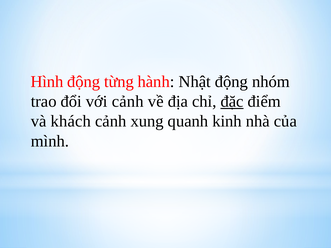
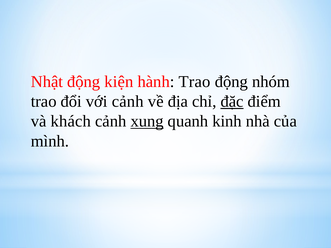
Hình: Hình -> Nhật
từng: từng -> kiện
hành Nhật: Nhật -> Trao
xung underline: none -> present
